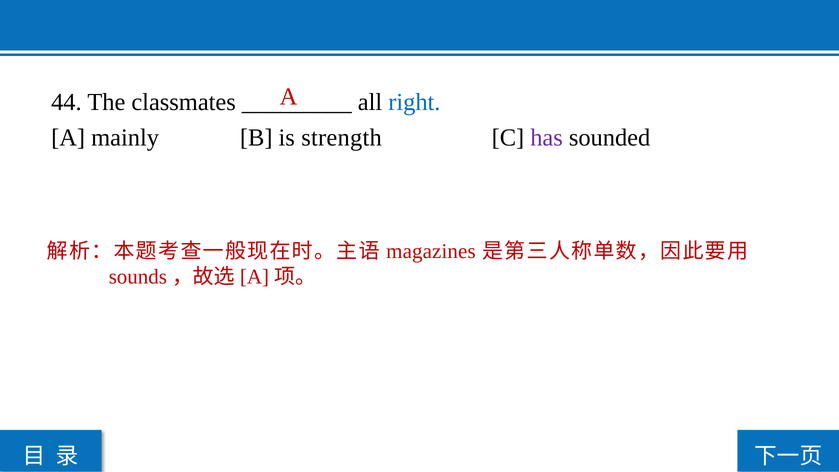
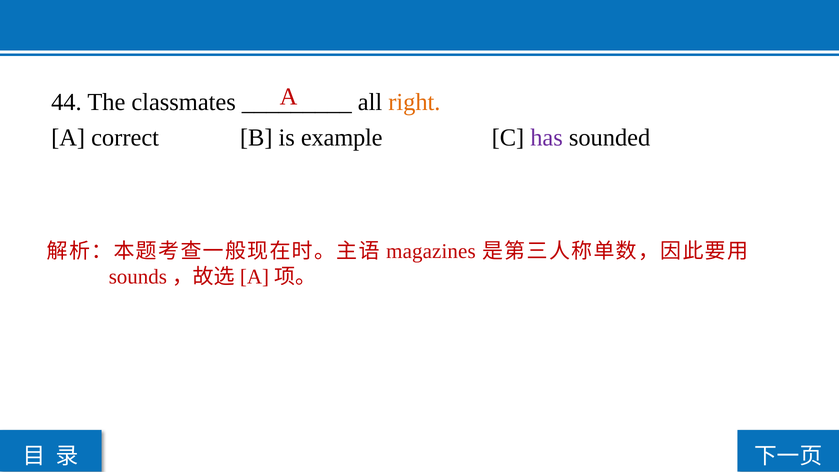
right colour: blue -> orange
mainly: mainly -> correct
strength: strength -> example
